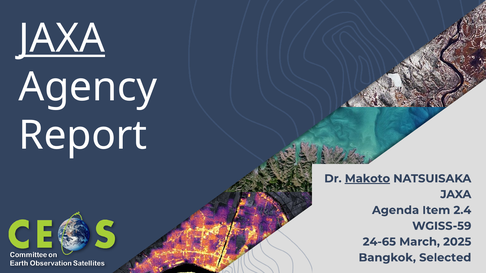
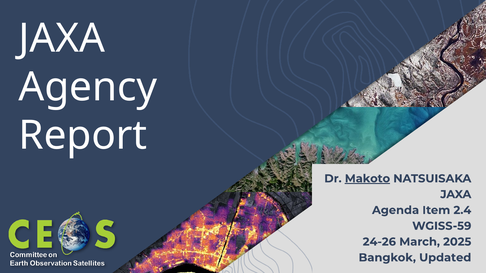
JAXA at (62, 39) underline: present -> none
24-65: 24-65 -> 24-26
Selected: Selected -> Updated
